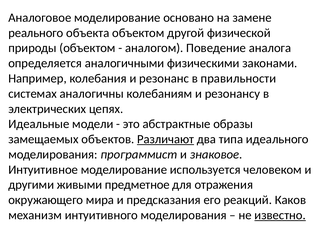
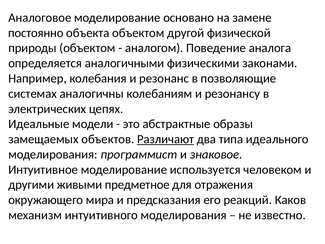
реального: реального -> постоянно
правильности: правильности -> позволяющие
известно underline: present -> none
